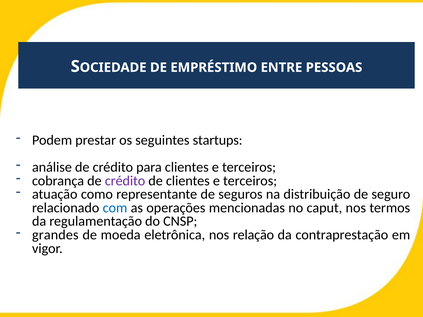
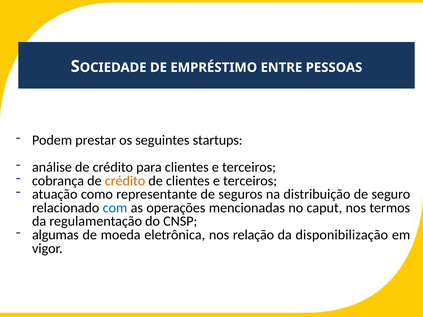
crédito at (125, 181) colour: purple -> orange
grandes: grandes -> algumas
contraprestação: contraprestação -> disponibilização
